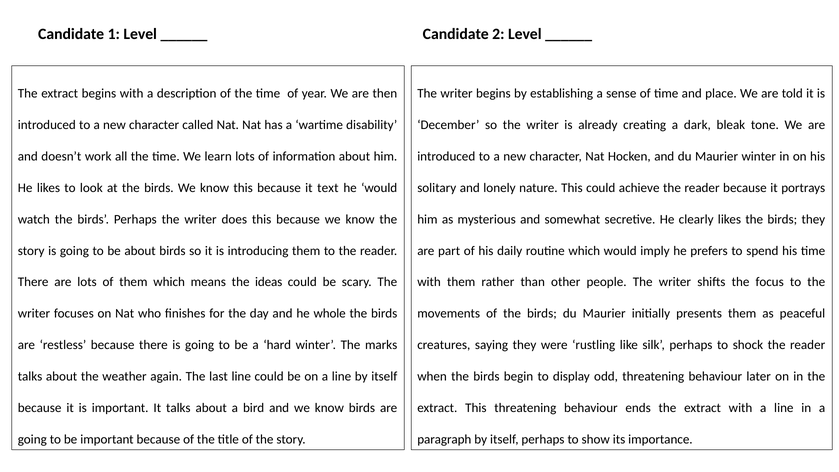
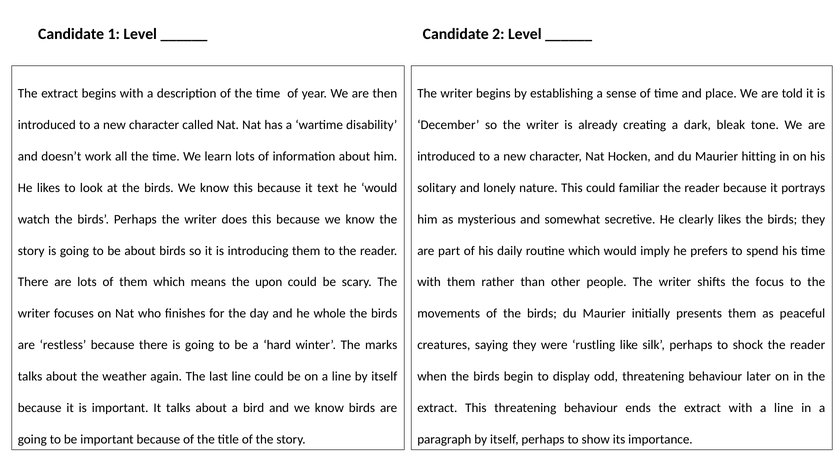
Maurier winter: winter -> hitting
achieve: achieve -> familiar
ideas: ideas -> upon
